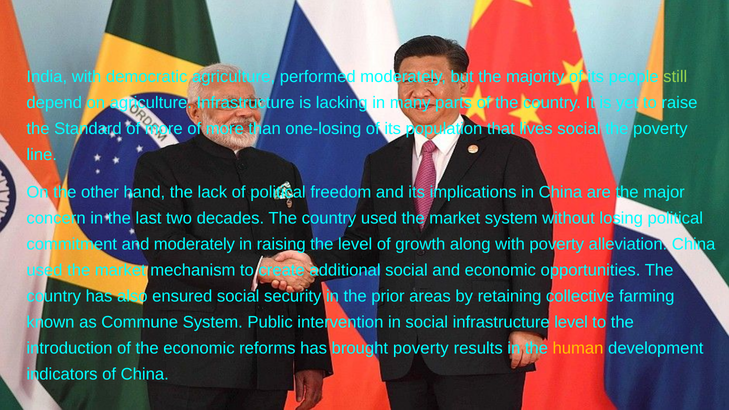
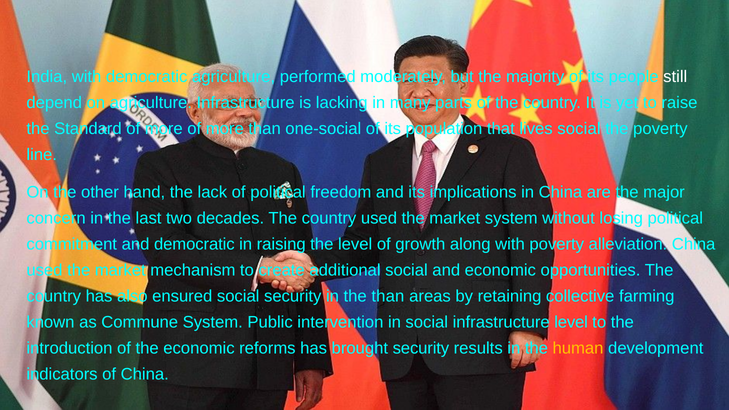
still colour: light green -> white
one-losing: one-losing -> one-social
and moderately: moderately -> democratic
the prior: prior -> than
brought poverty: poverty -> security
